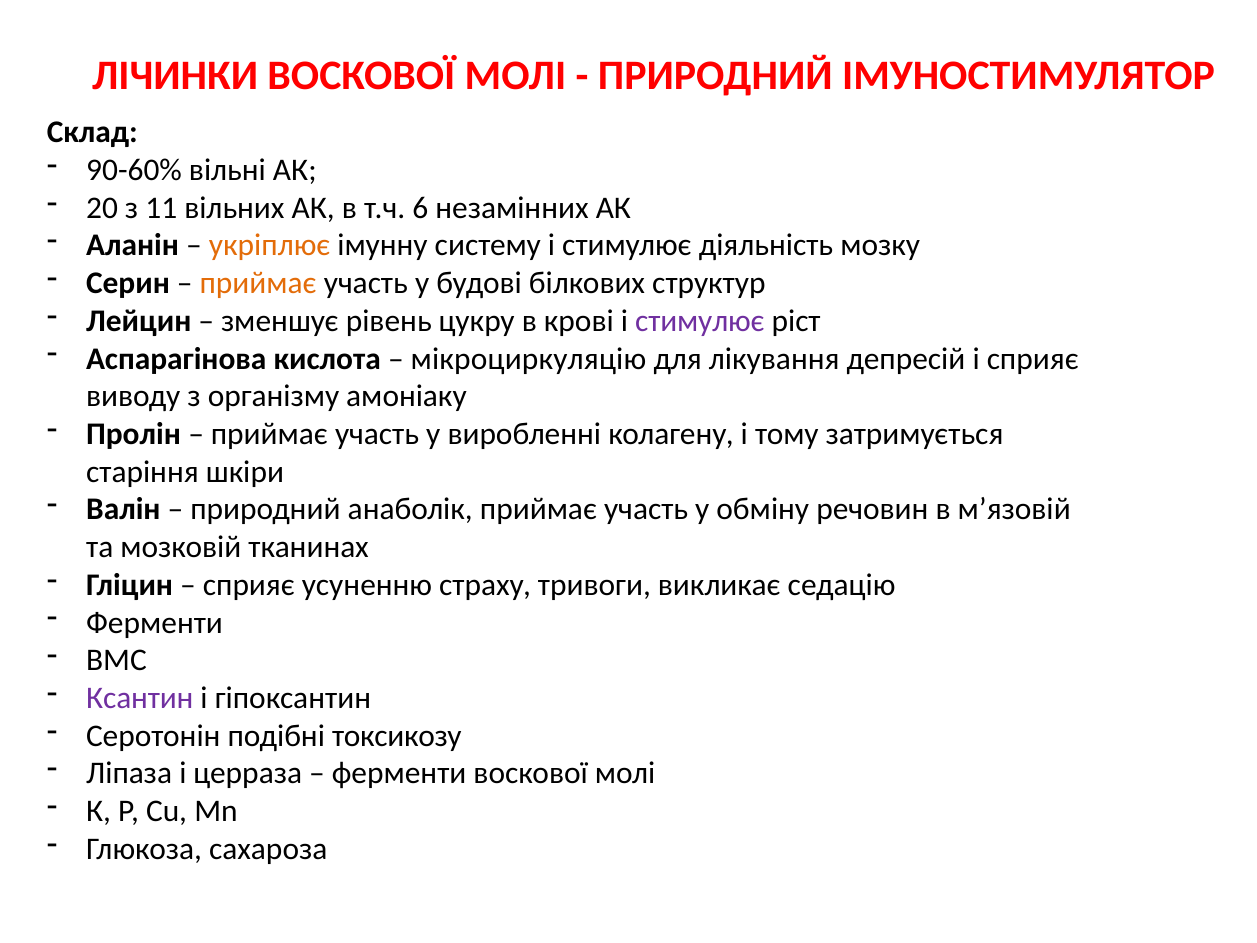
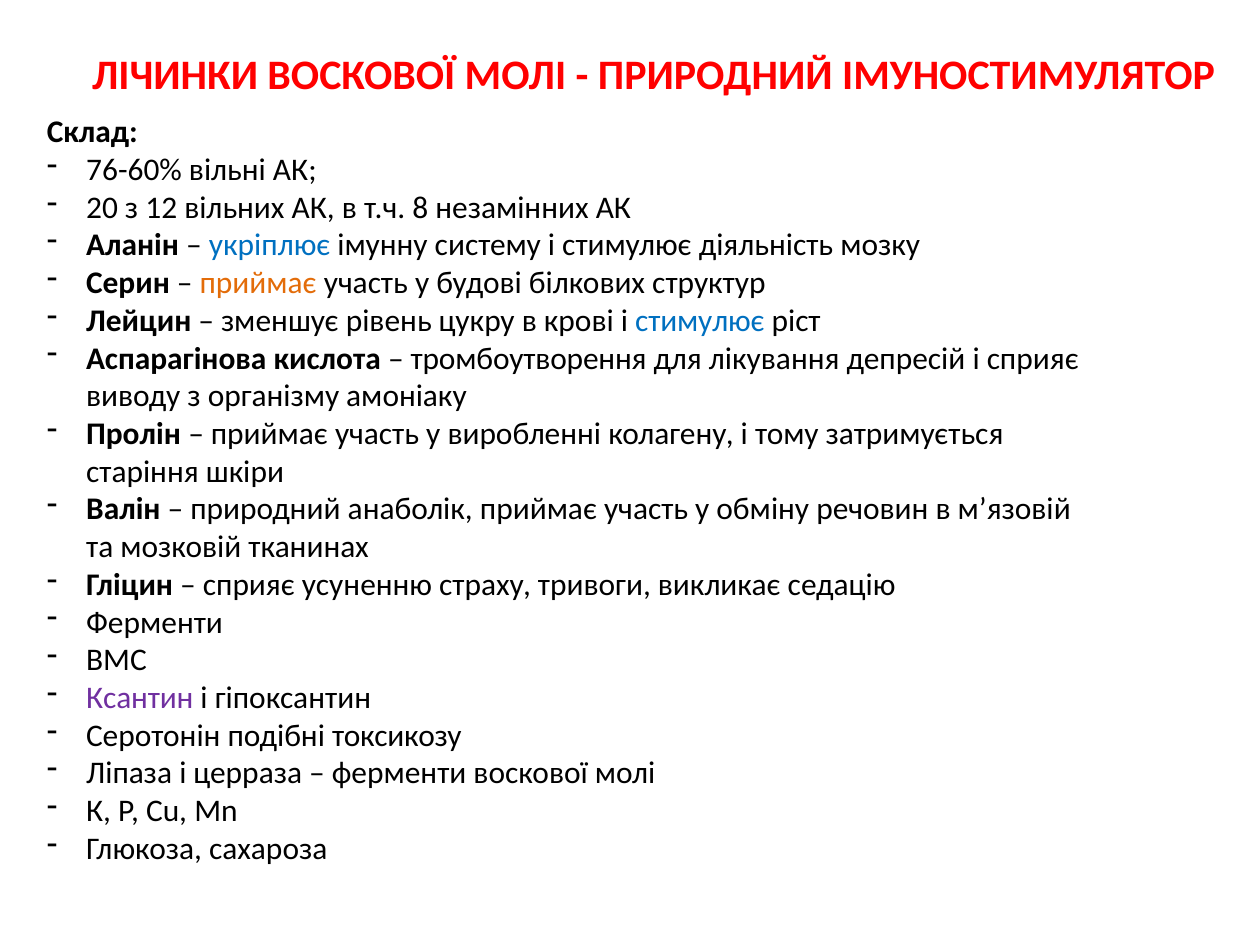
90-60%: 90-60% -> 76-60%
11: 11 -> 12
6: 6 -> 8
укріплює colour: orange -> blue
стимулює at (700, 321) colour: purple -> blue
мікроциркуляцію: мікроциркуляцію -> тромбоутворення
